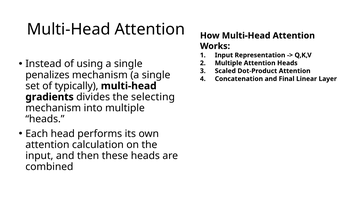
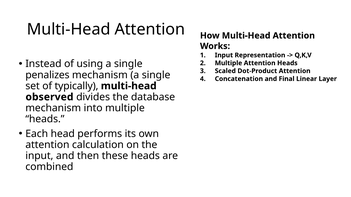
gradients: gradients -> observed
selecting: selecting -> database
